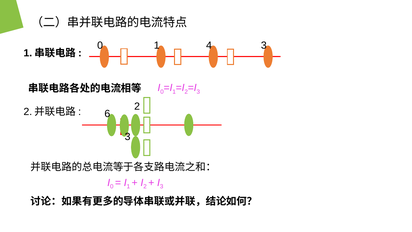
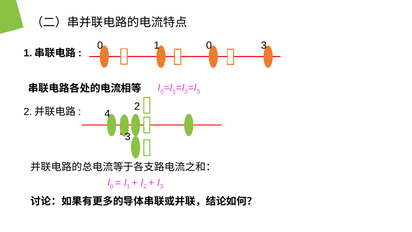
1 4: 4 -> 0
6: 6 -> 4
